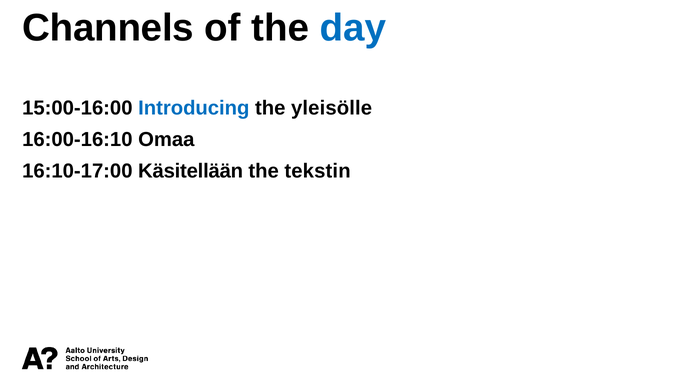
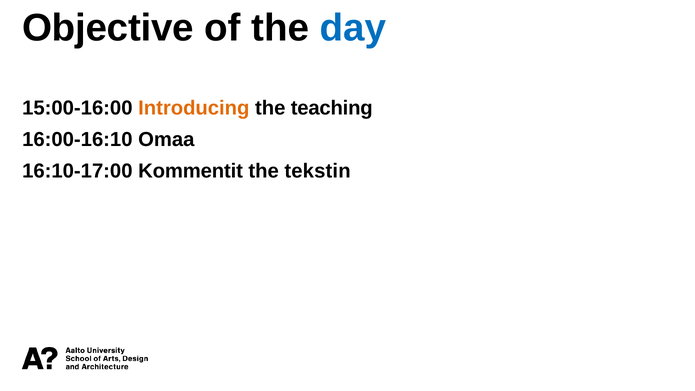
Channels: Channels -> Objective
Introducing colour: blue -> orange
yleisölle: yleisölle -> teaching
Käsitellään: Käsitellään -> Kommentit
